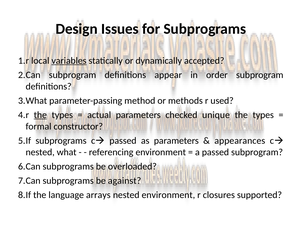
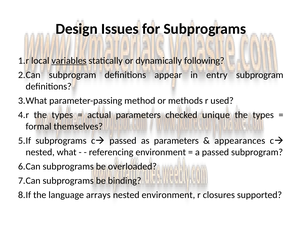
accepted: accepted -> following
order: order -> entry
the at (40, 115) underline: present -> none
constructor: constructor -> themselves
against: against -> binding
